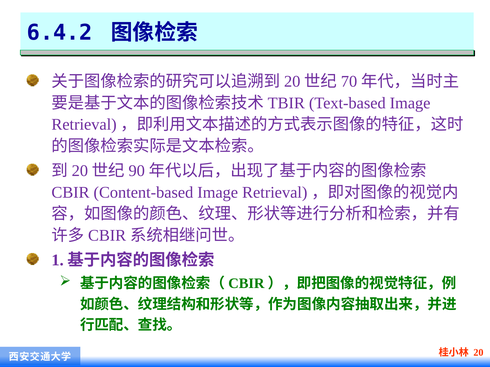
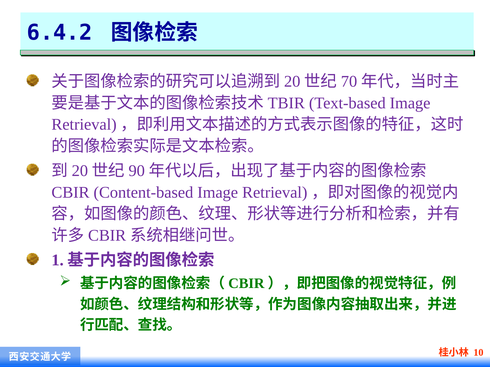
20: 20 -> 10
